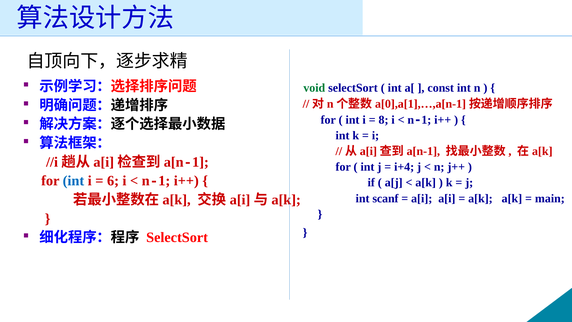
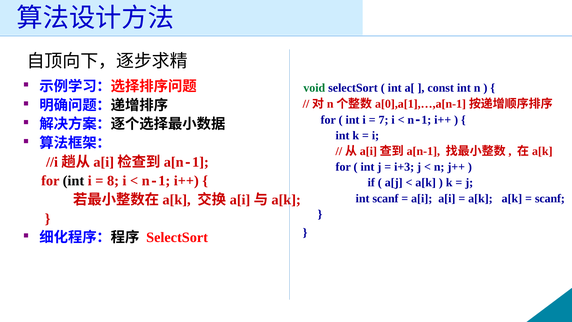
8: 8 -> 7
i+4: i+4 -> i+3
int at (73, 181) colour: blue -> black
6: 6 -> 8
main at (550, 198): main -> scanf
